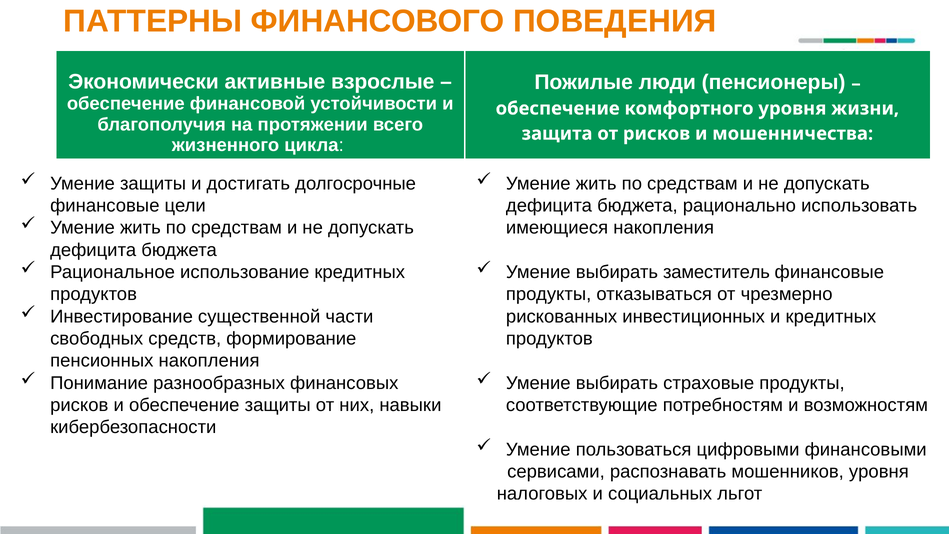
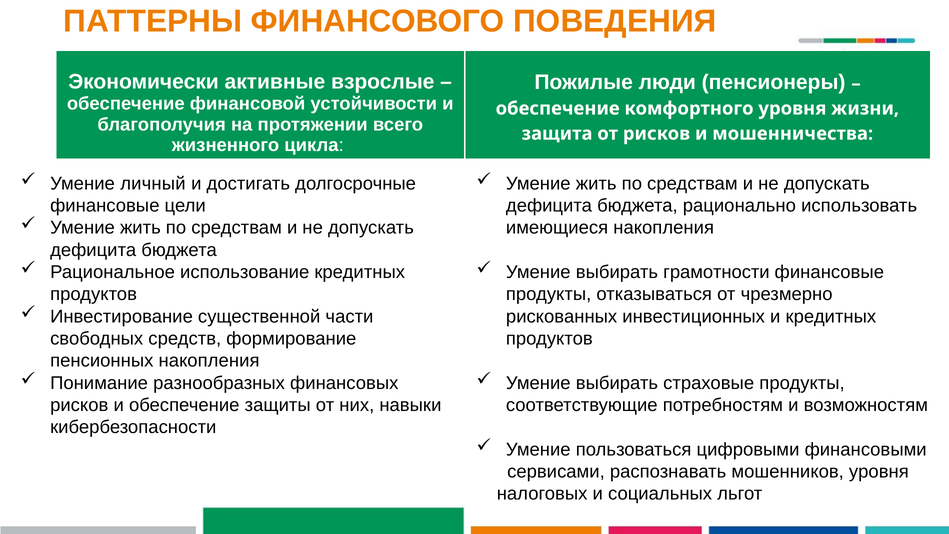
Умение защиты: защиты -> личный
заместитель: заместитель -> грамотности
